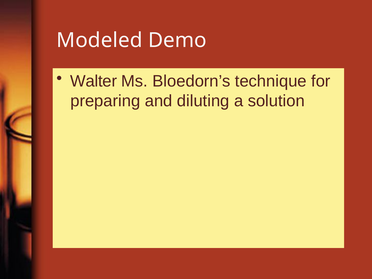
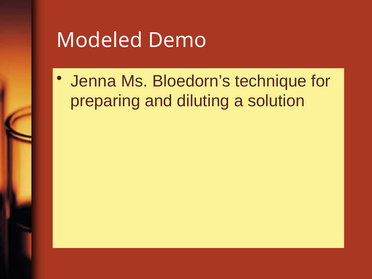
Walter: Walter -> Jenna
